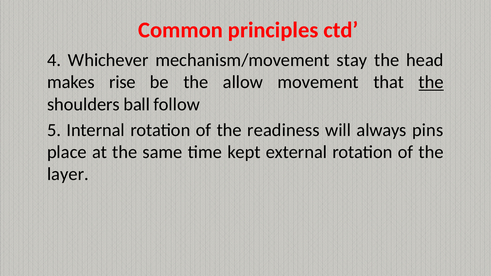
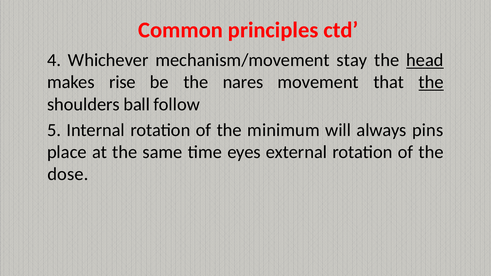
head underline: none -> present
allow: allow -> nares
readiness: readiness -> minimum
kept: kept -> eyes
layer: layer -> dose
